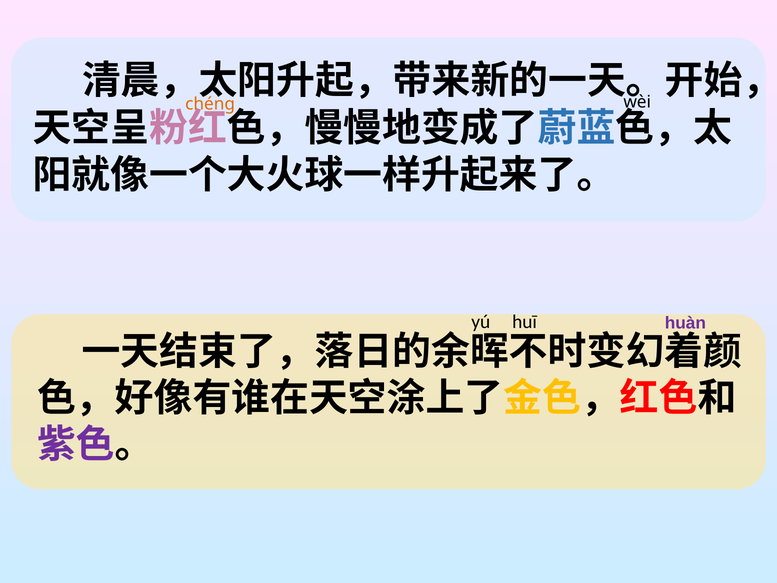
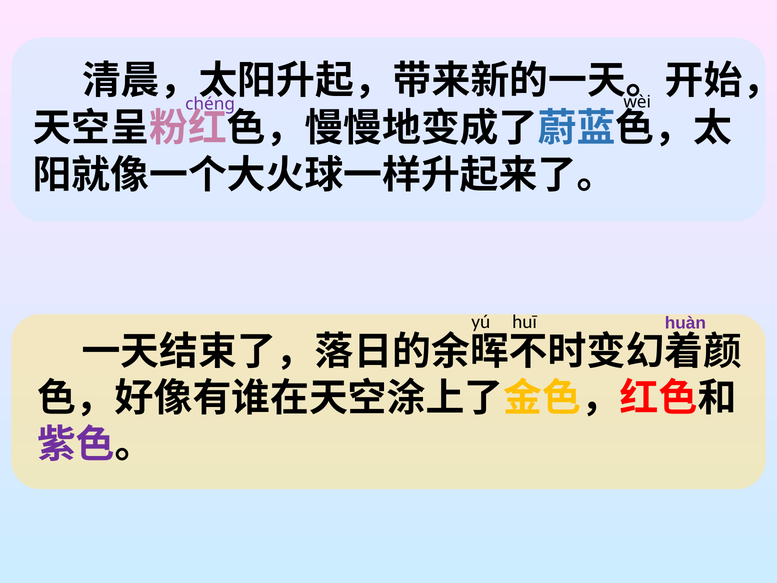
chéng colour: orange -> purple
